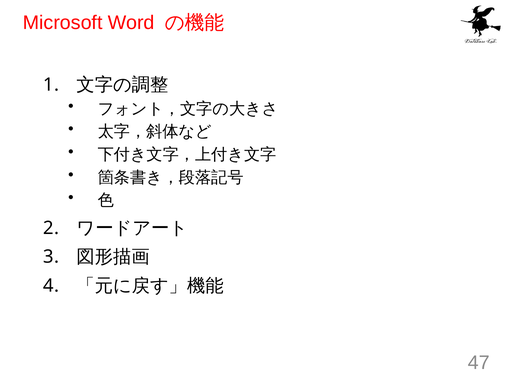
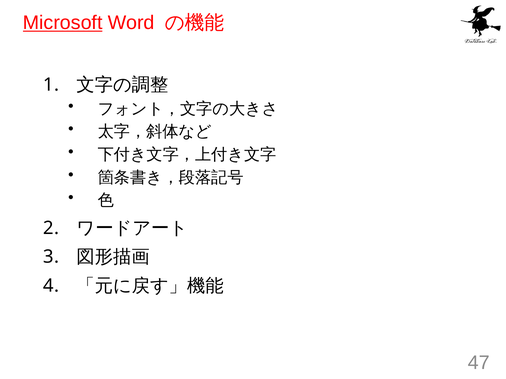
Microsoft underline: none -> present
